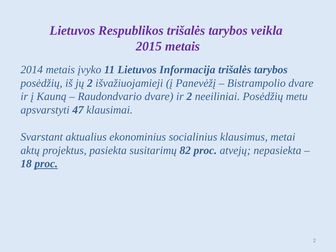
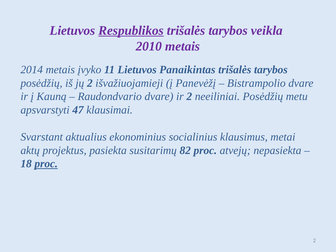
Respublikos underline: none -> present
2015: 2015 -> 2010
Informacija: Informacija -> Panaikintas
